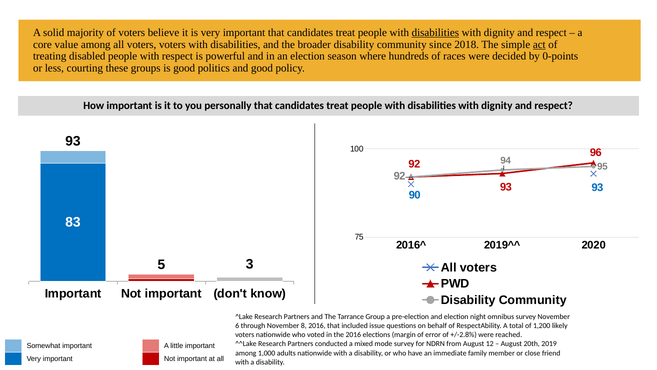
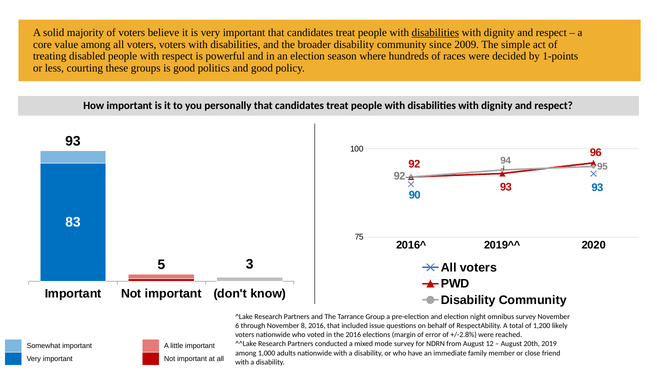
2018: 2018 -> 2009
act underline: present -> none
0-points: 0-points -> 1-points
